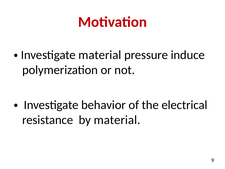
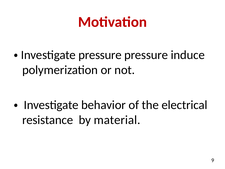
material at (100, 55): material -> pressure
